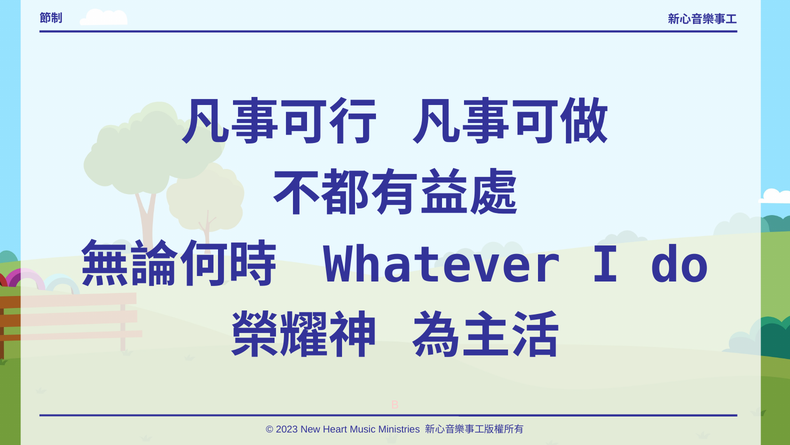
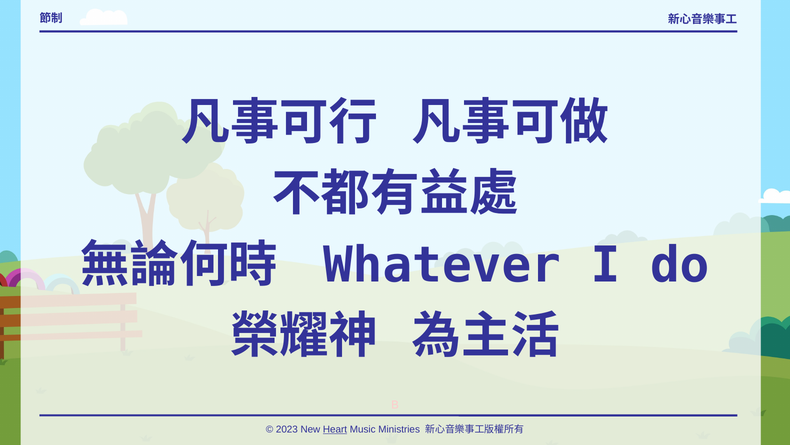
Heart underline: none -> present
